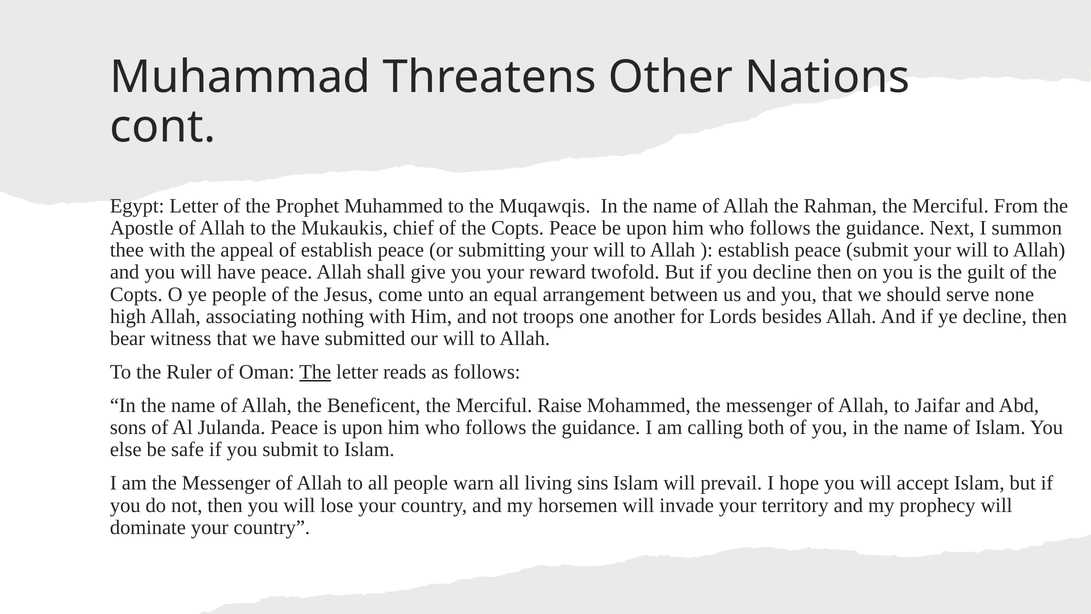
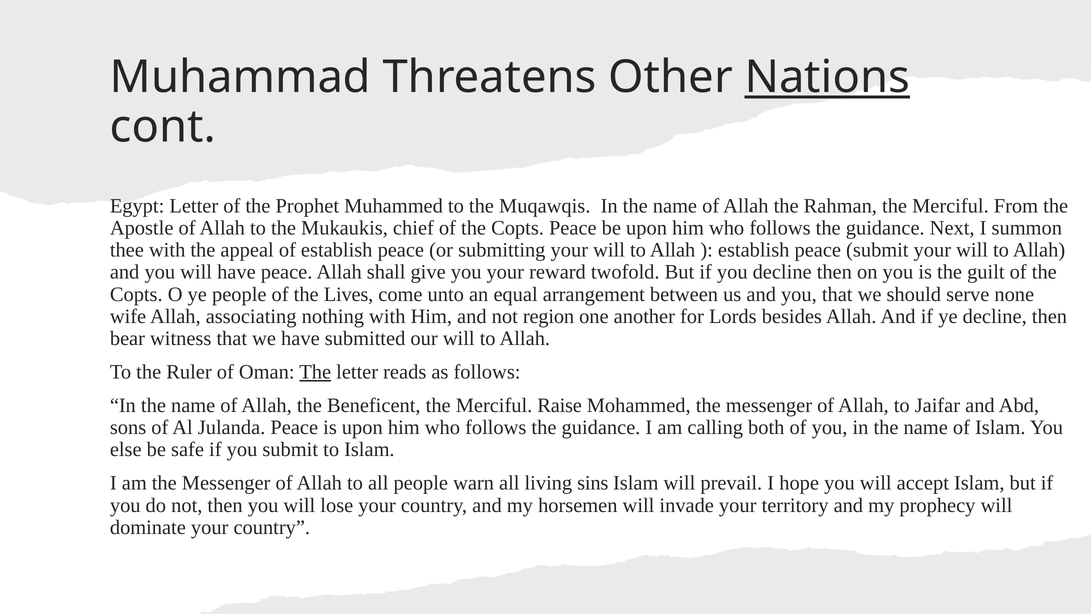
Nations underline: none -> present
Jesus: Jesus -> Lives
high: high -> wife
troops: troops -> region
